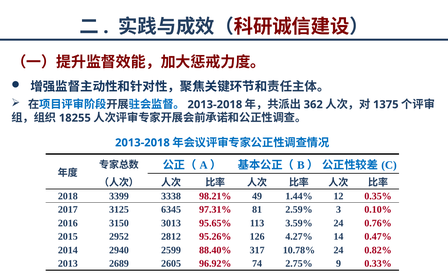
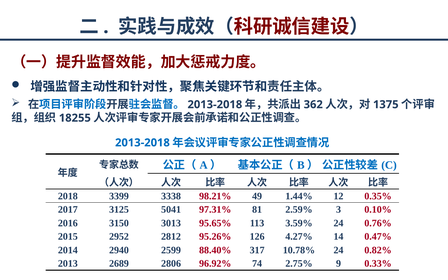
6345: 6345 -> 5041
2605: 2605 -> 2806
